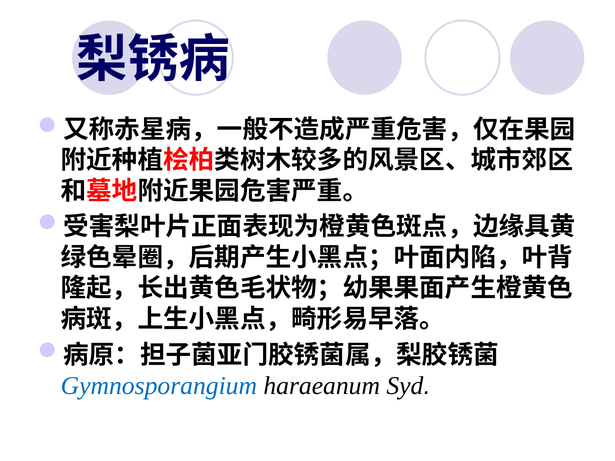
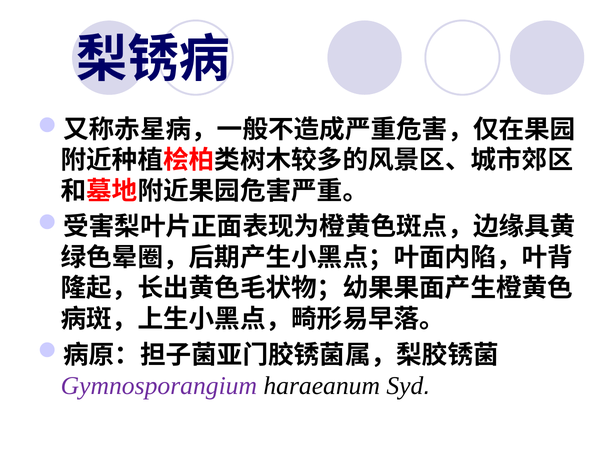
Gymnosporangium colour: blue -> purple
